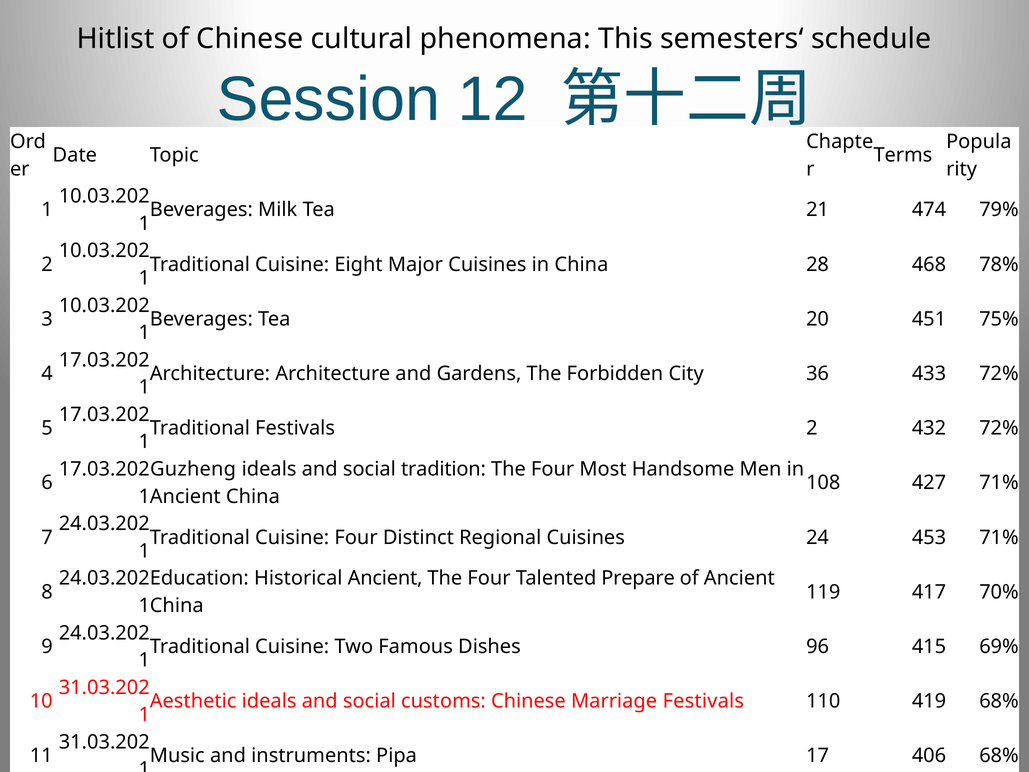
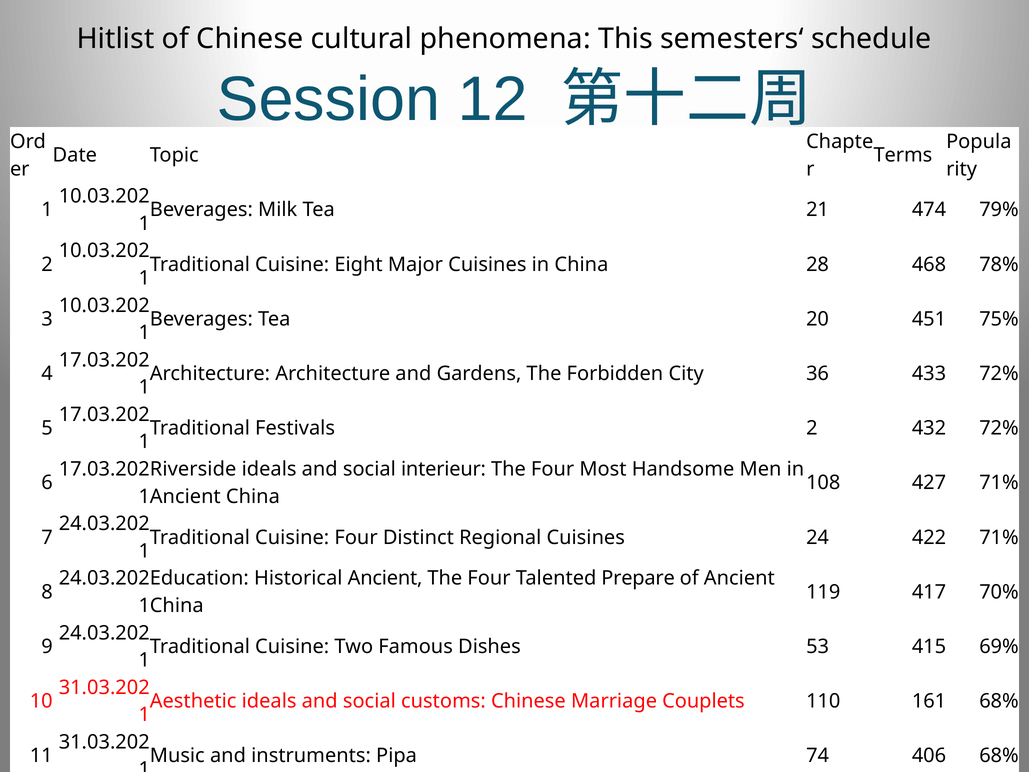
Guzheng at (193, 469): Guzheng -> Riverside
social tradition: tradition -> interieur
453: 453 -> 422
Dishes 96: 96 -> 53
Marriage Festivals: Festivals -> Couplets
419: 419 -> 161
Pipa 17: 17 -> 74
